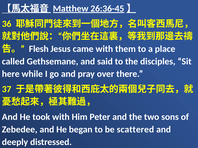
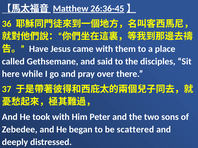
Flesh: Flesh -> Have
